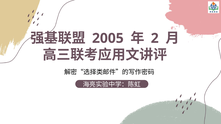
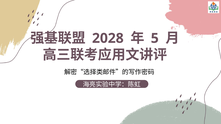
2005: 2005 -> 2028
2: 2 -> 5
